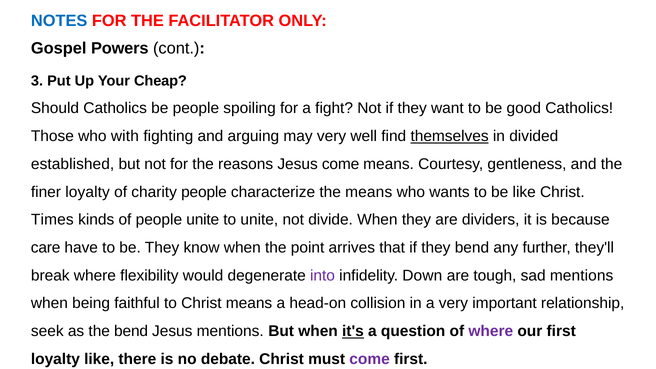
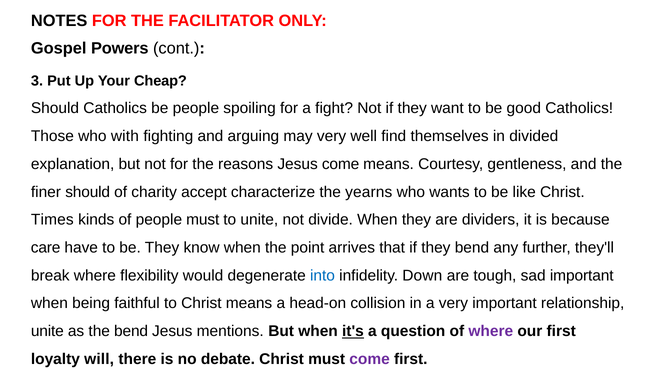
NOTES colour: blue -> black
themselves underline: present -> none
established: established -> explanation
finer loyalty: loyalty -> should
charity people: people -> accept
the means: means -> yearns
people unite: unite -> must
into colour: purple -> blue
sad mentions: mentions -> important
seek at (47, 331): seek -> unite
loyalty like: like -> will
